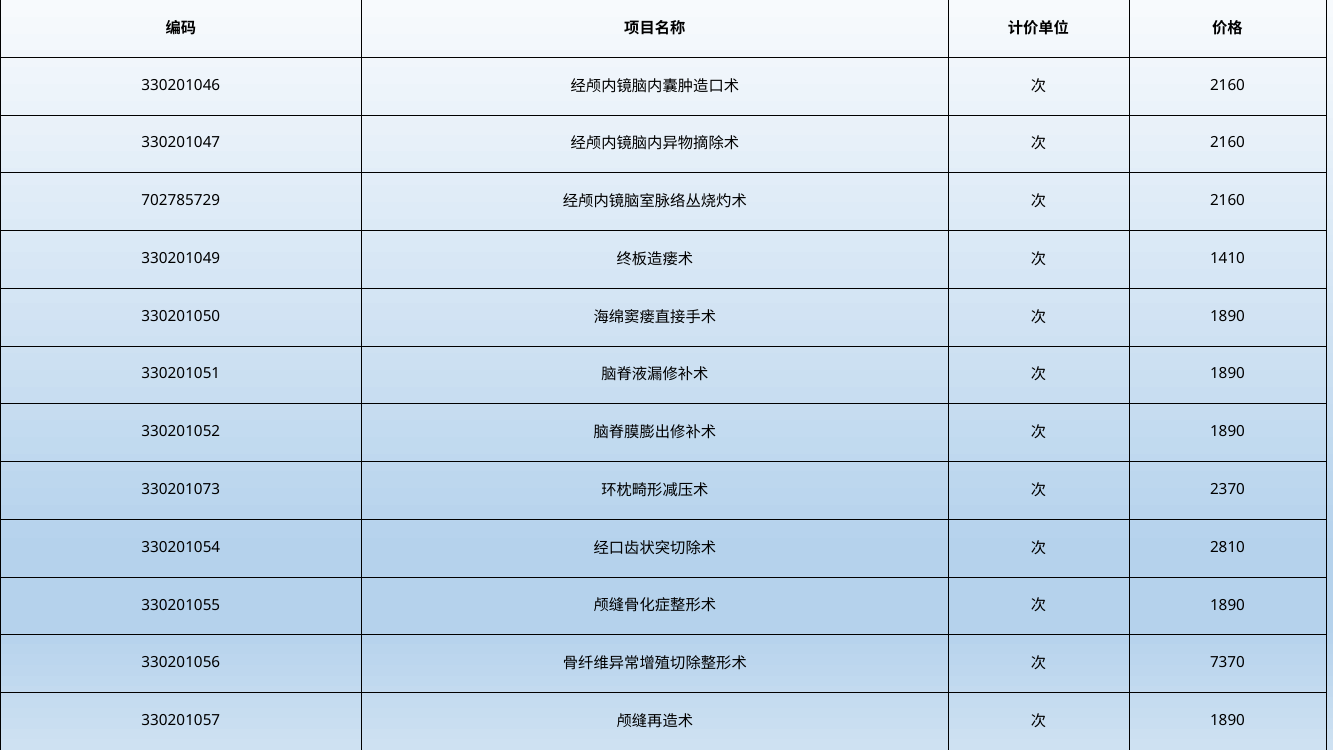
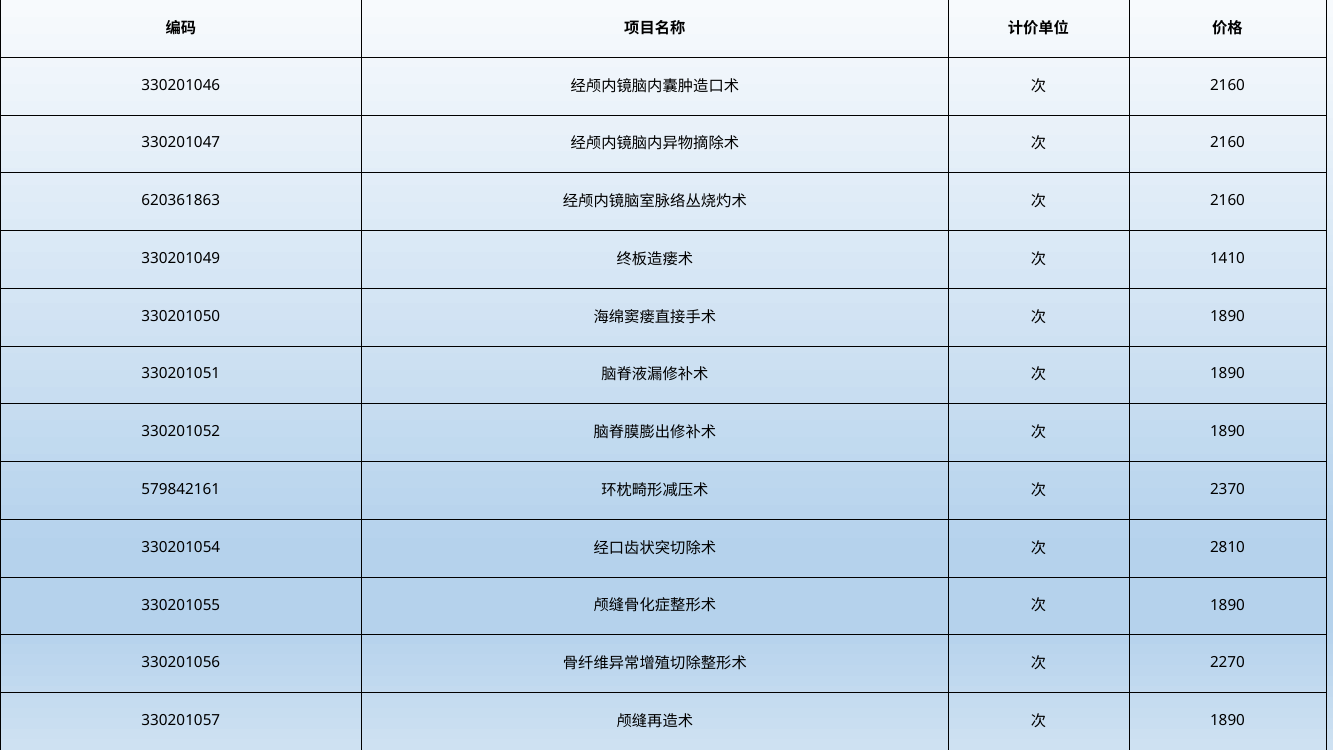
702785729: 702785729 -> 620361863
330201073: 330201073 -> 579842161
7370: 7370 -> 2270
